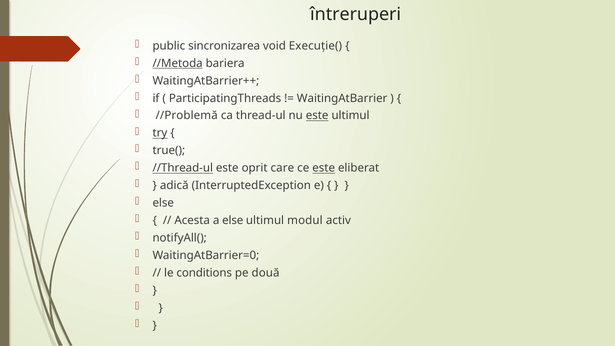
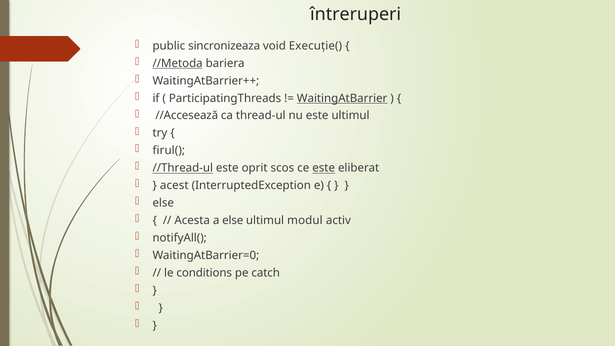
sincronizarea: sincronizarea -> sincronizeaza
WaitingAtBarrier underline: none -> present
//Problemă: //Problemă -> //Accesează
este at (317, 116) underline: present -> none
try underline: present -> none
true(: true( -> firul(
care: care -> scos
adică: adică -> acest
două: două -> catch
